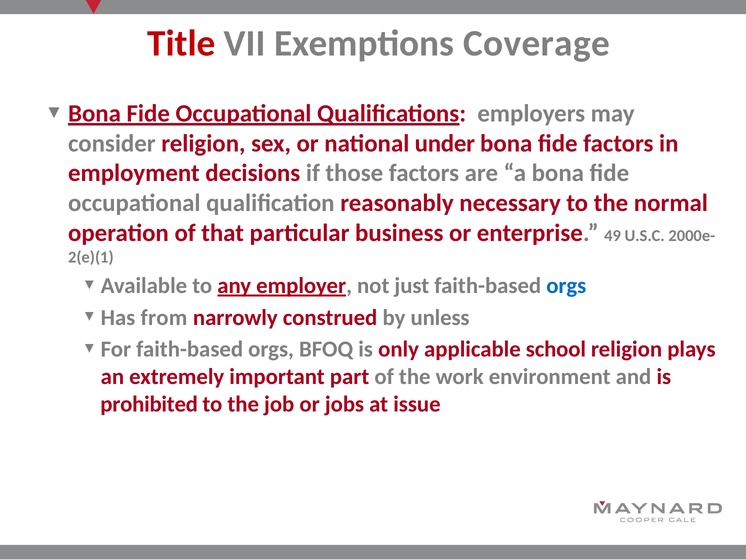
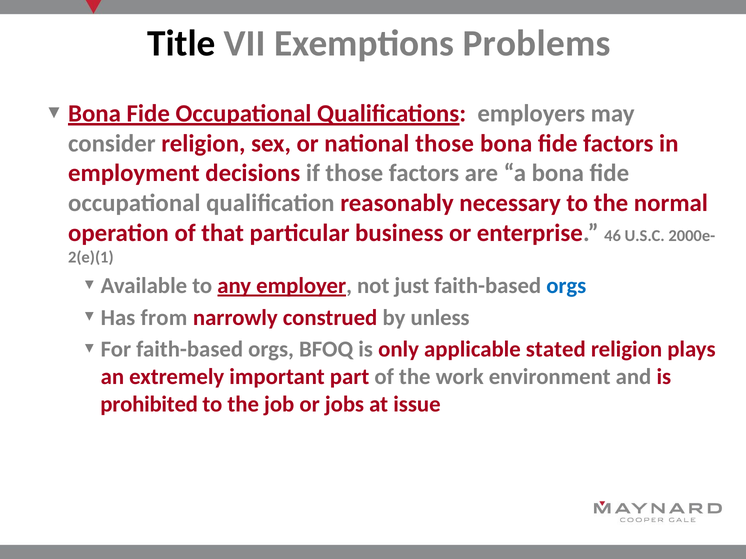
Title colour: red -> black
Coverage: Coverage -> Problems
national under: under -> those
49: 49 -> 46
school: school -> stated
